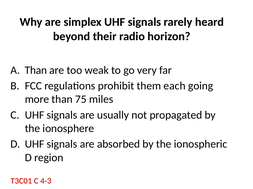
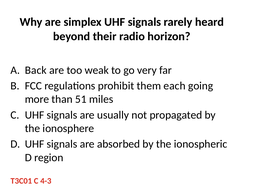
Than at (36, 70): Than -> Back
75: 75 -> 51
